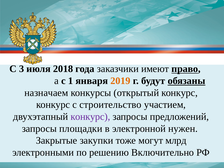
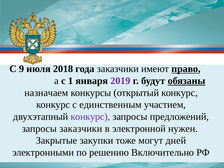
3: 3 -> 9
2019 colour: orange -> purple
строительство: строительство -> единственным
запросы площадки: площадки -> заказчики
млрд: млрд -> дней
